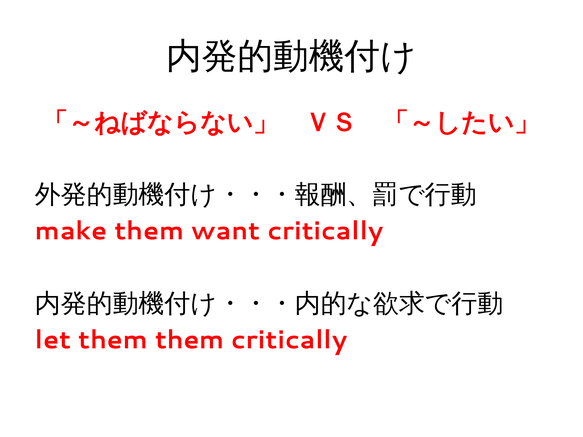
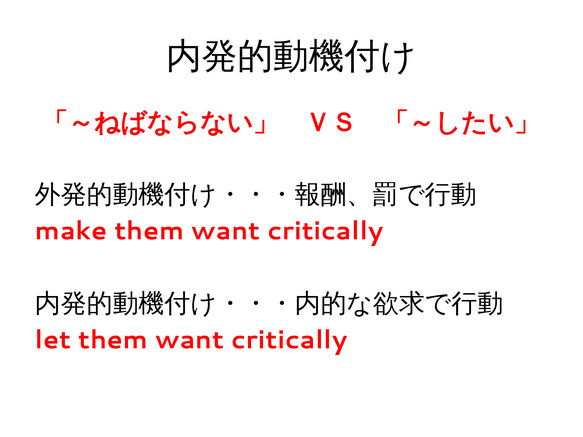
let them them: them -> want
